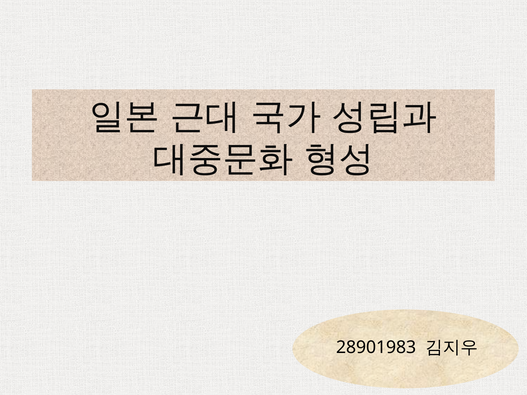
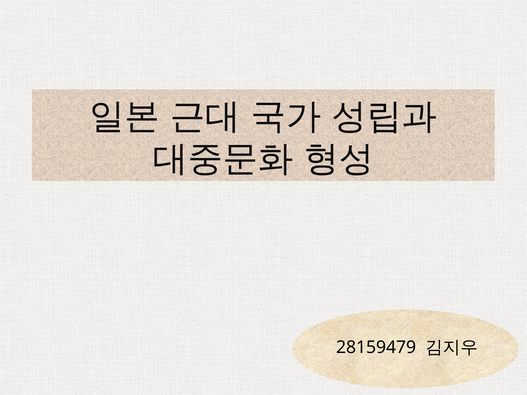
28901983: 28901983 -> 28159479
